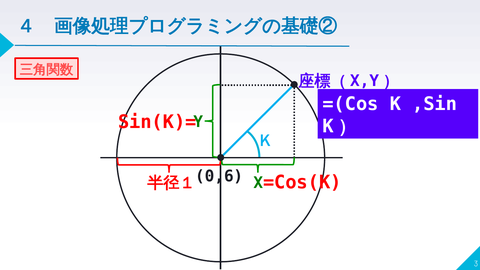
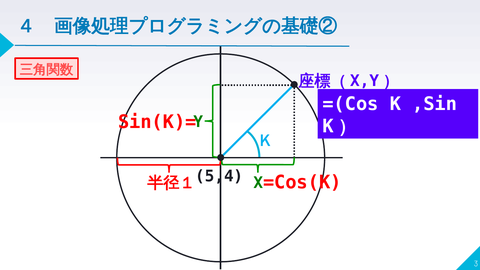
0,6: 0,6 -> 5,4
